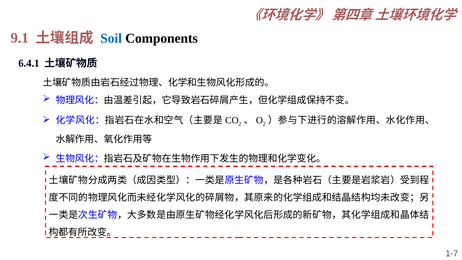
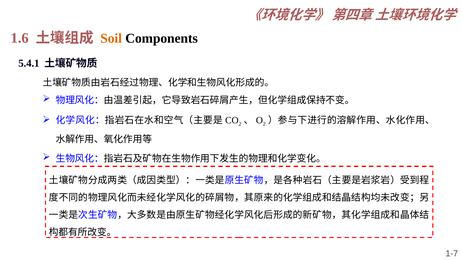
9.1: 9.1 -> 1.6
Soil colour: blue -> orange
6.4.1: 6.4.1 -> 5.4.1
